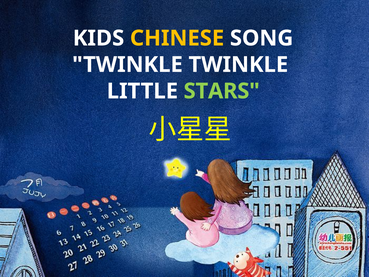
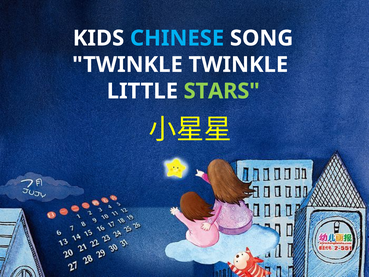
CHINESE colour: yellow -> light blue
